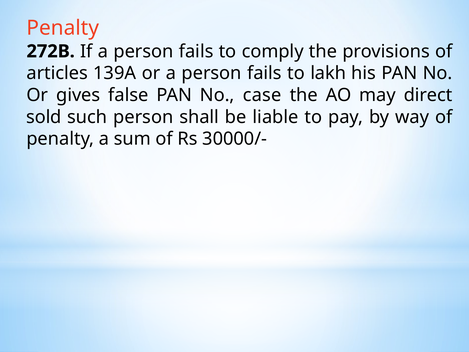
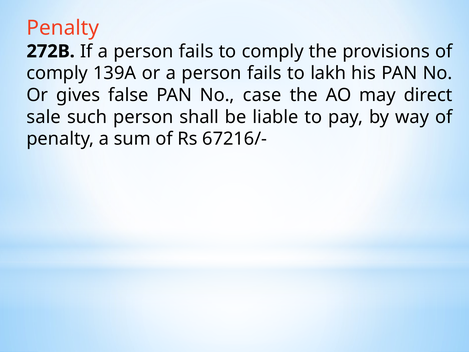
articles at (57, 73): articles -> comply
sold: sold -> sale
30000/-: 30000/- -> 67216/-
